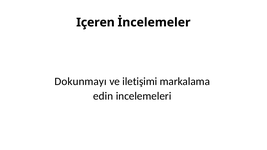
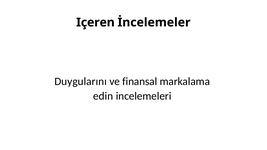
Dokunmayı: Dokunmayı -> Duygularını
iletişimi: iletişimi -> finansal
